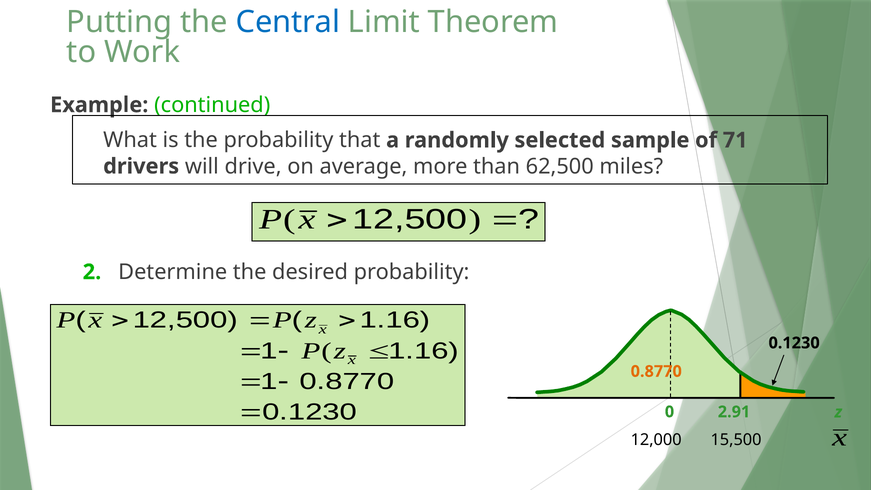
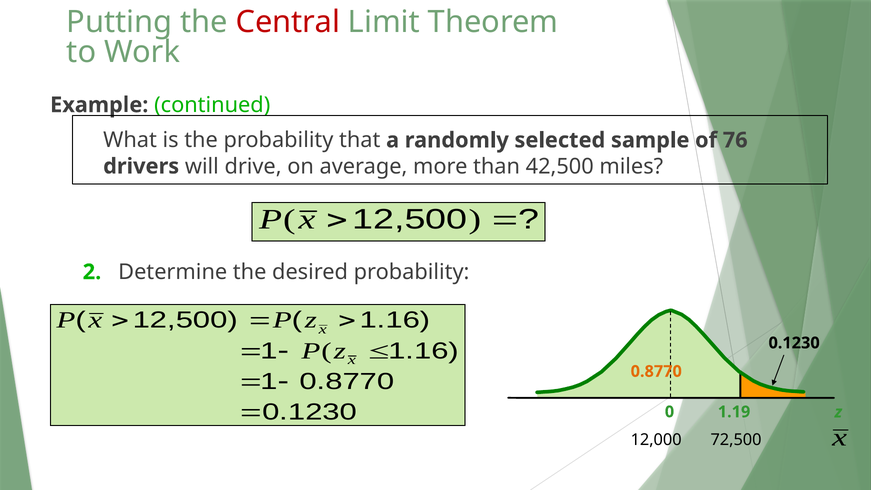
Central colour: blue -> red
71: 71 -> 76
62,500: 62,500 -> 42,500
2.91: 2.91 -> 1.19
15,500: 15,500 -> 72,500
